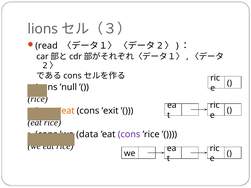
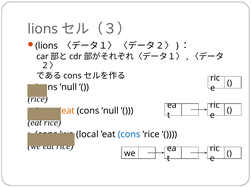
read at (46, 46): read -> lions
’exit at (110, 111): ’exit -> ’null
data: data -> local
cons at (129, 135) colour: purple -> blue
